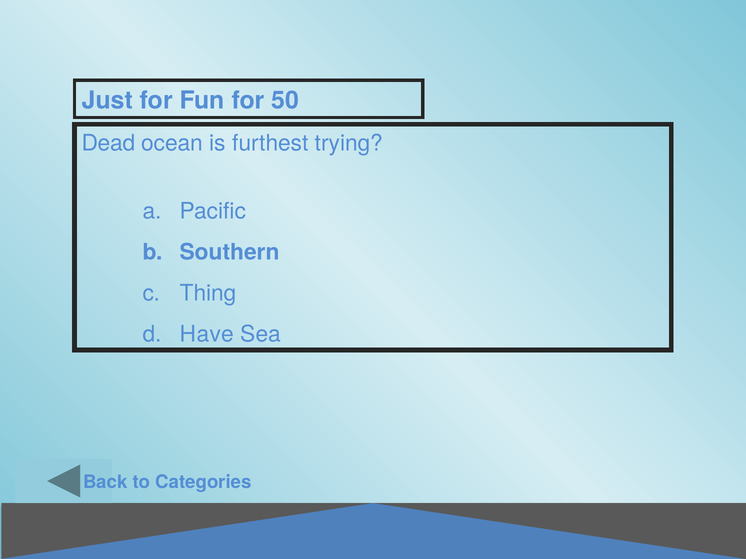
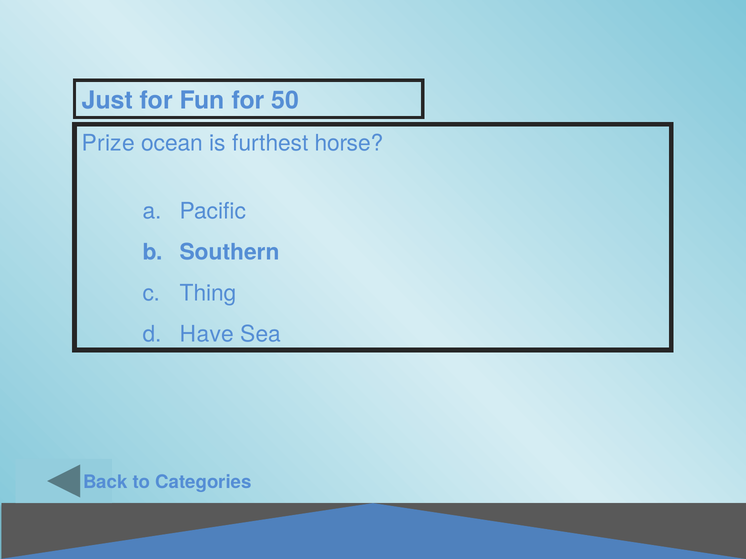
Dead: Dead -> Prize
trying: trying -> horse
